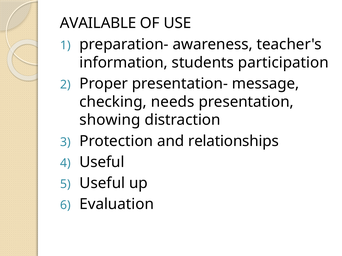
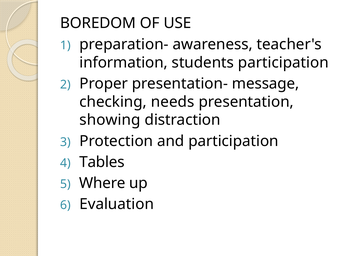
AVAILABLE: AVAILABLE -> BOREDOM
and relationships: relationships -> participation
Useful at (102, 162): Useful -> Tables
Useful at (102, 184): Useful -> Where
